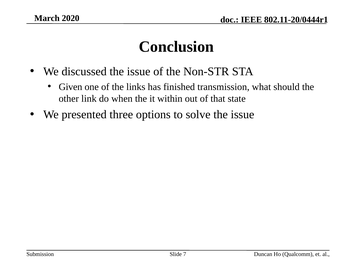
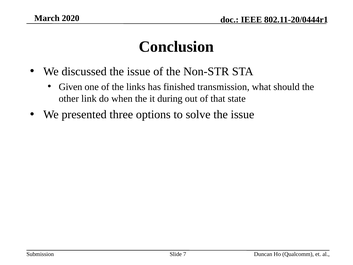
within: within -> during
